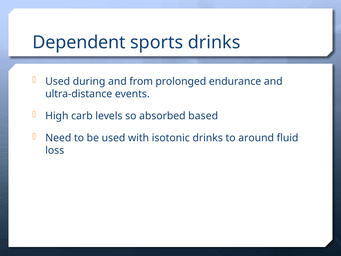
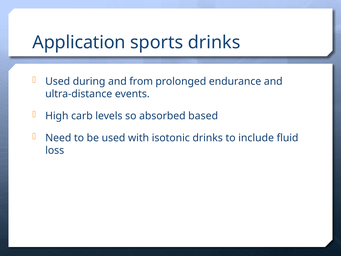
Dependent: Dependent -> Application
around: around -> include
